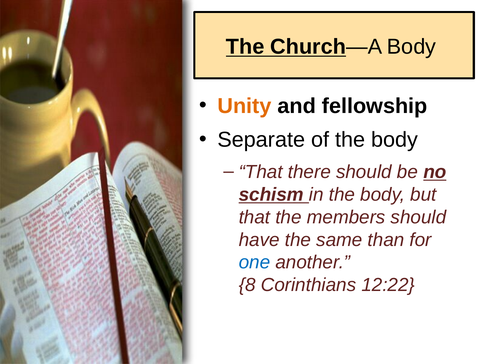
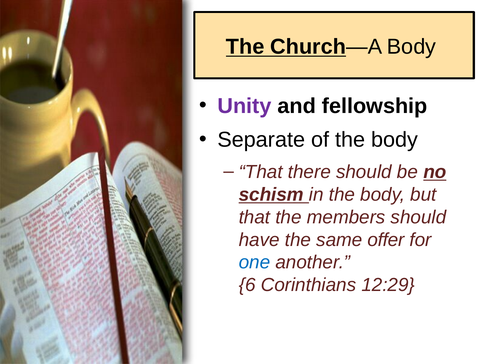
Unity colour: orange -> purple
than: than -> offer
8: 8 -> 6
12:22: 12:22 -> 12:29
